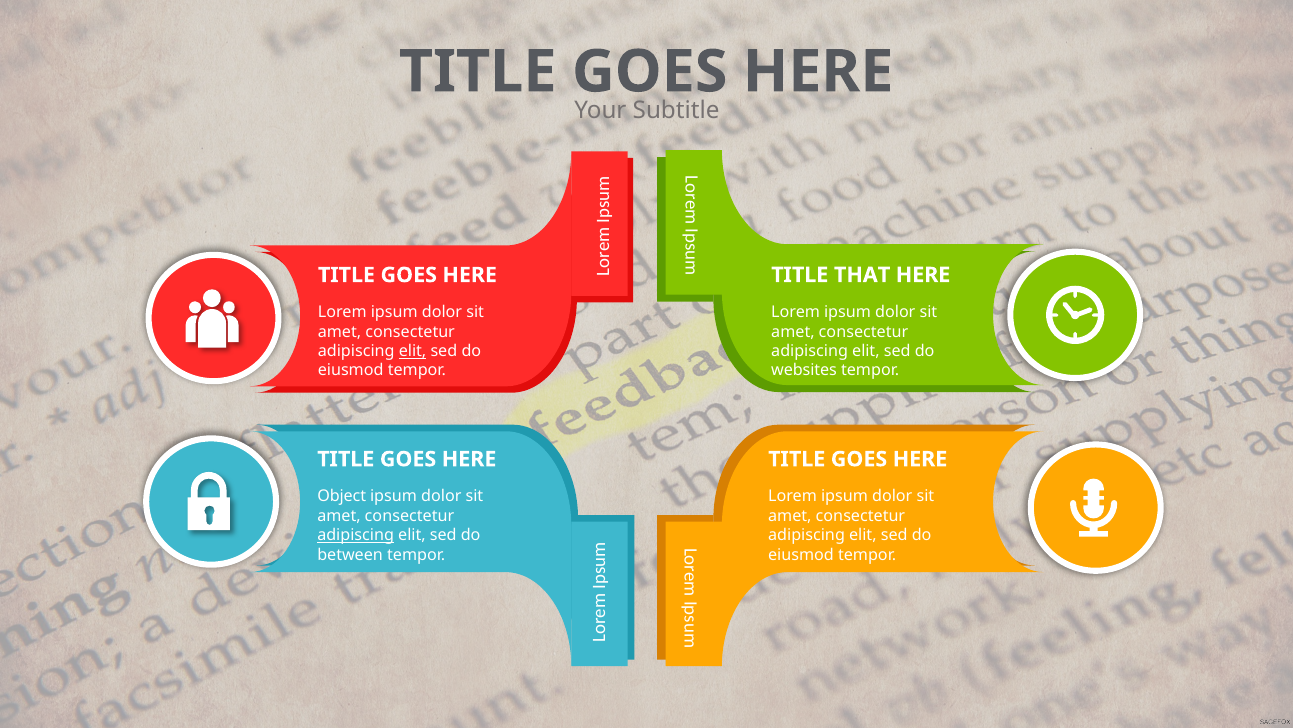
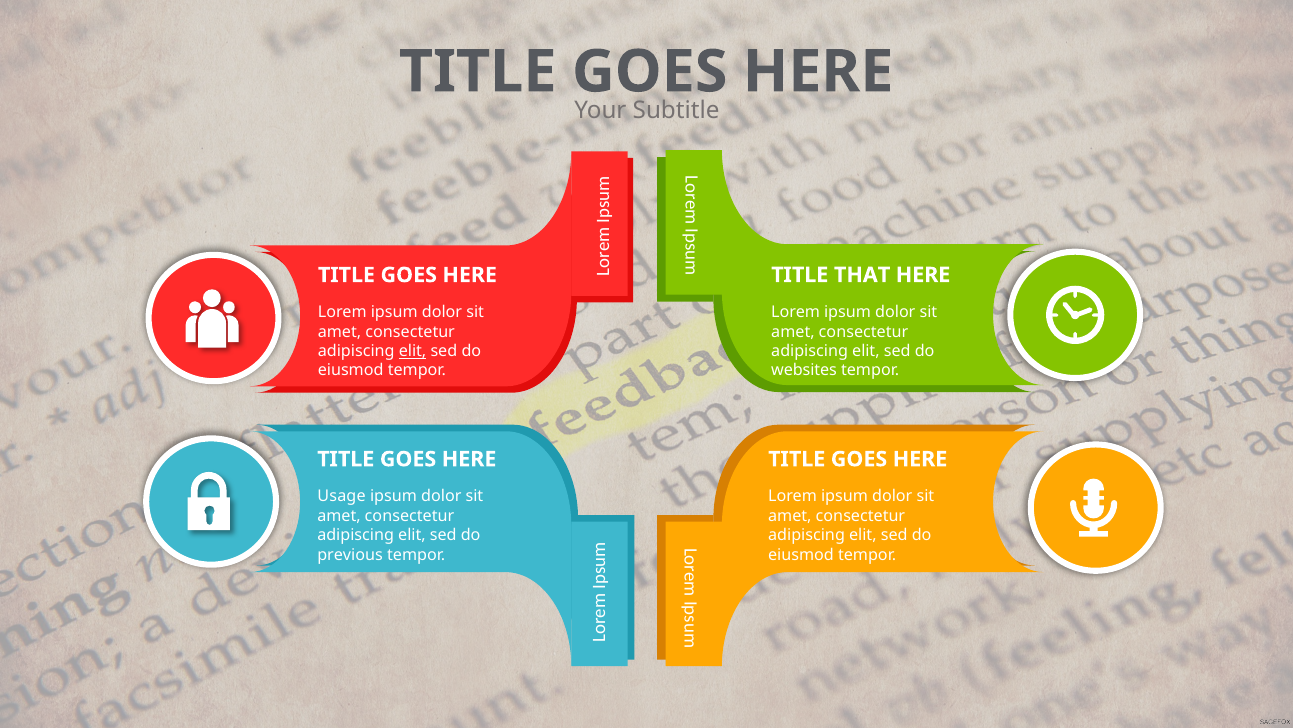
Object: Object -> Usage
adipiscing at (356, 535) underline: present -> none
between: between -> previous
